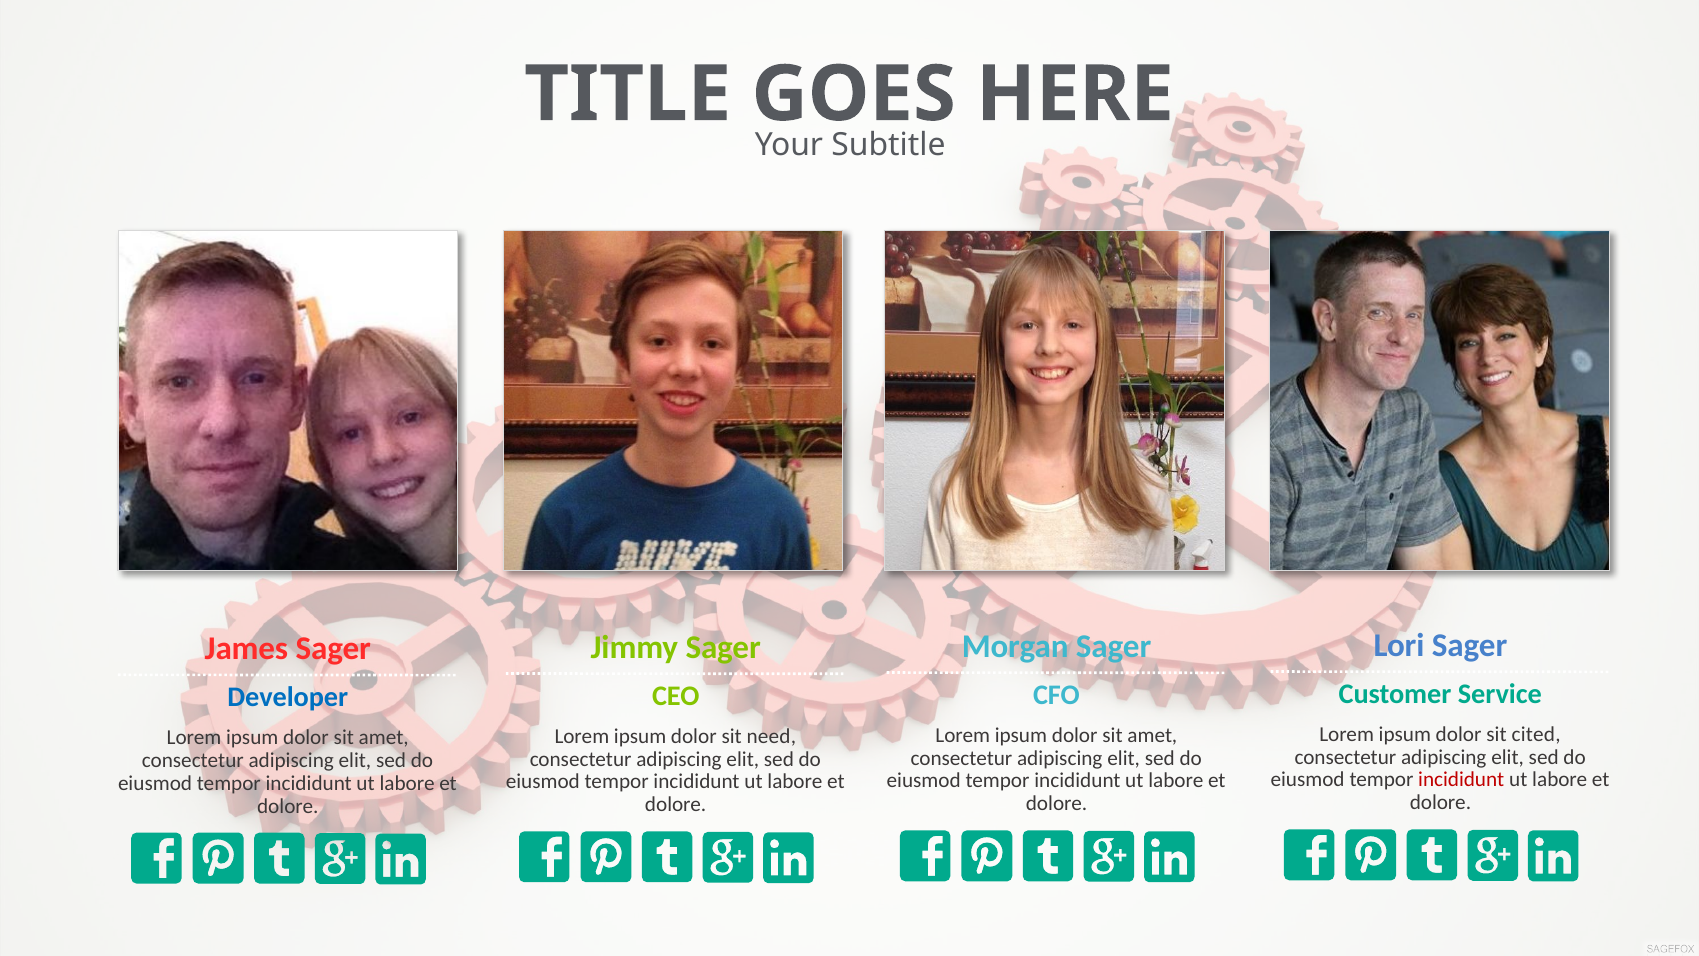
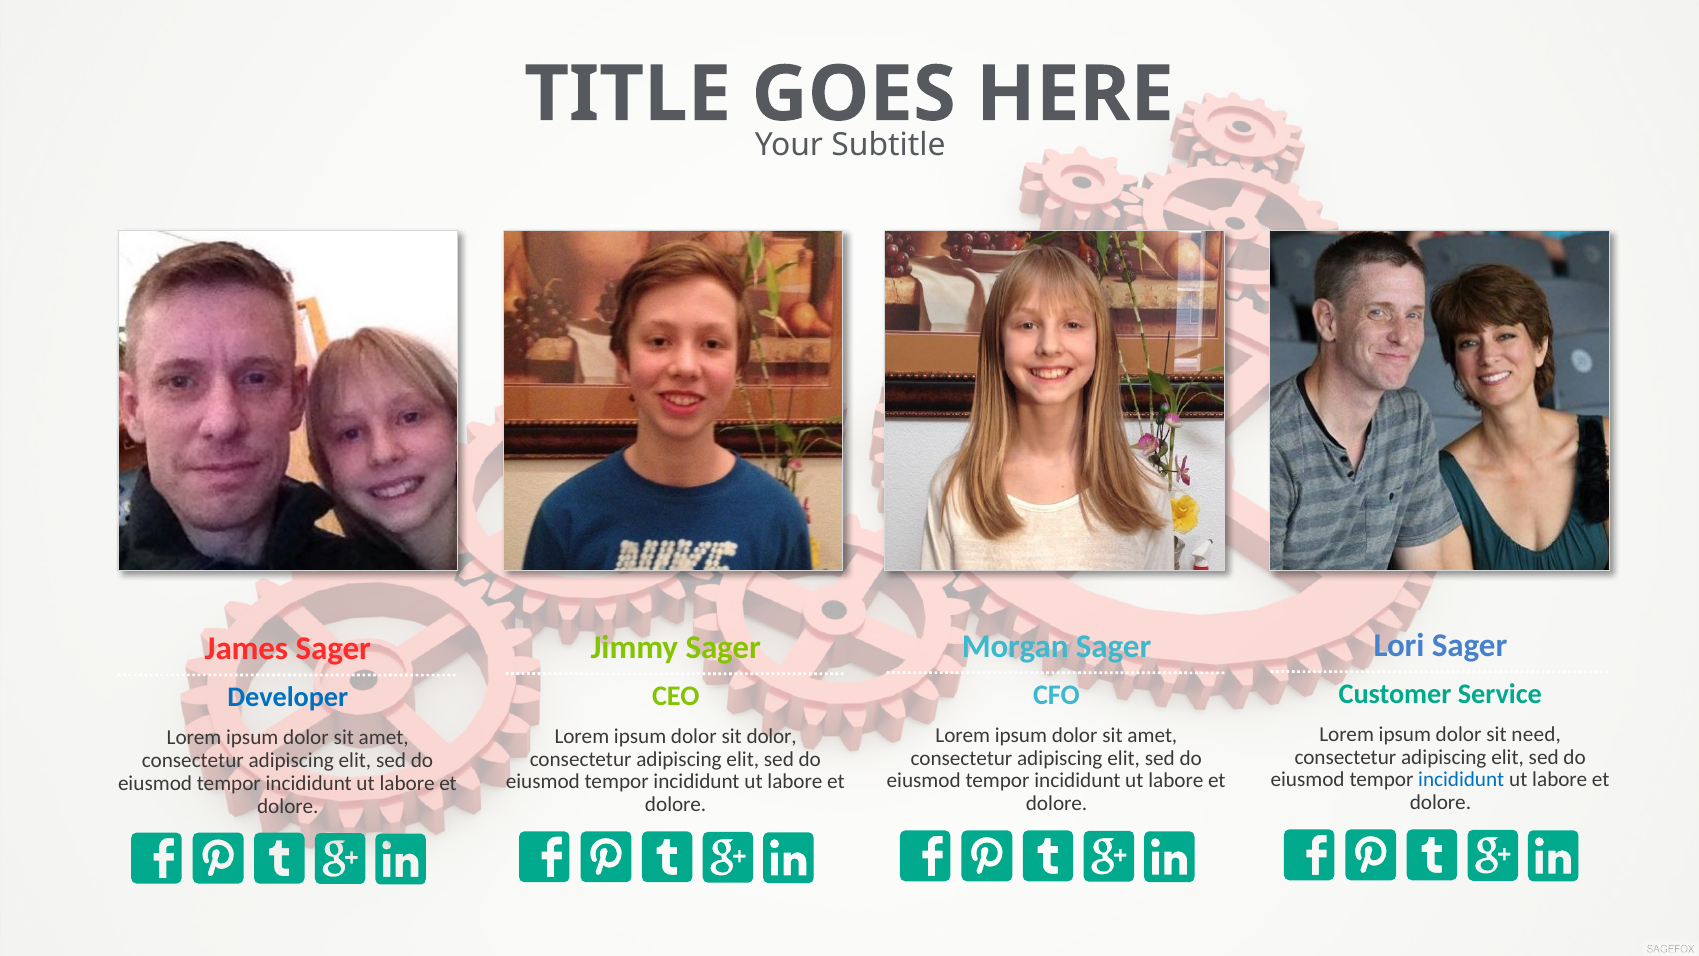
cited: cited -> need
sit need: need -> dolor
incididunt at (1461, 780) colour: red -> blue
